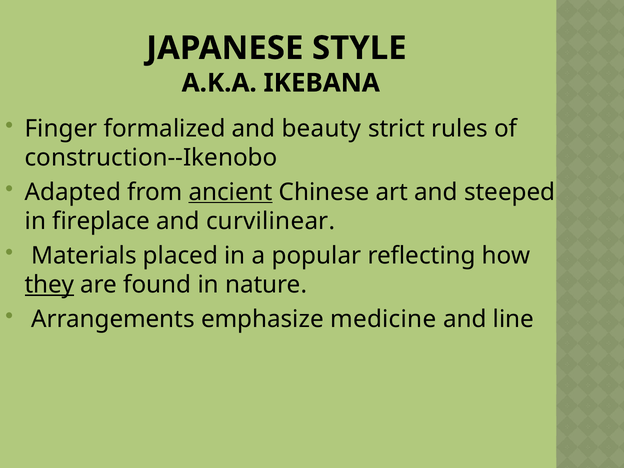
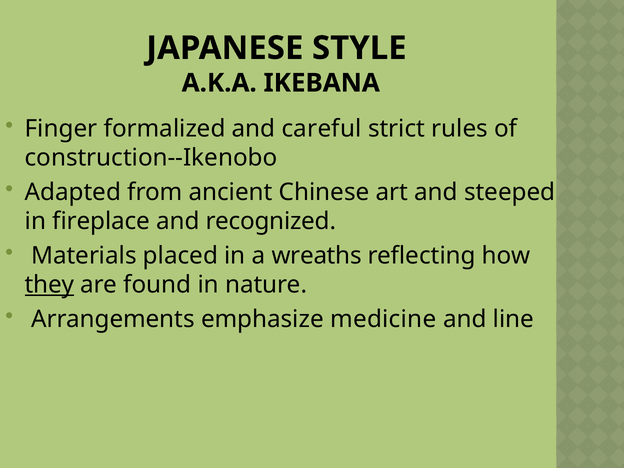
beauty: beauty -> careful
ancient underline: present -> none
curvilinear: curvilinear -> recognized
popular: popular -> wreaths
